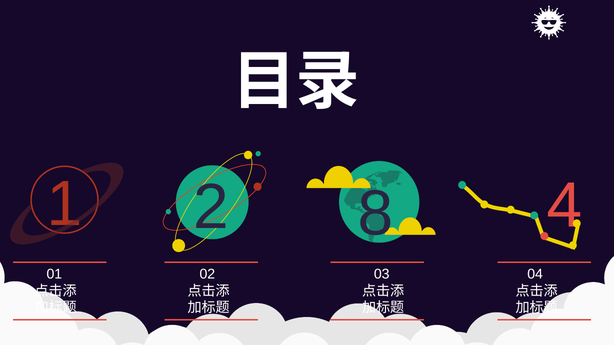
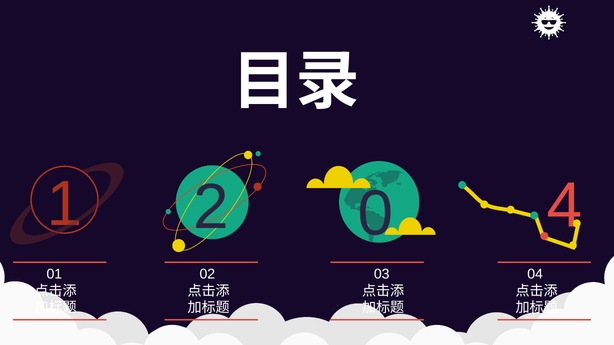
8: 8 -> 0
